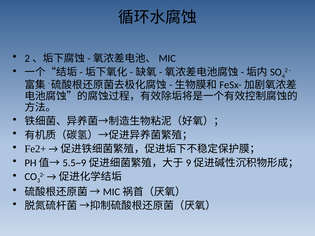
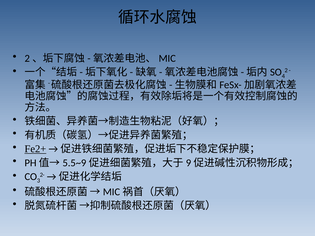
Fe2+ underline: none -> present
